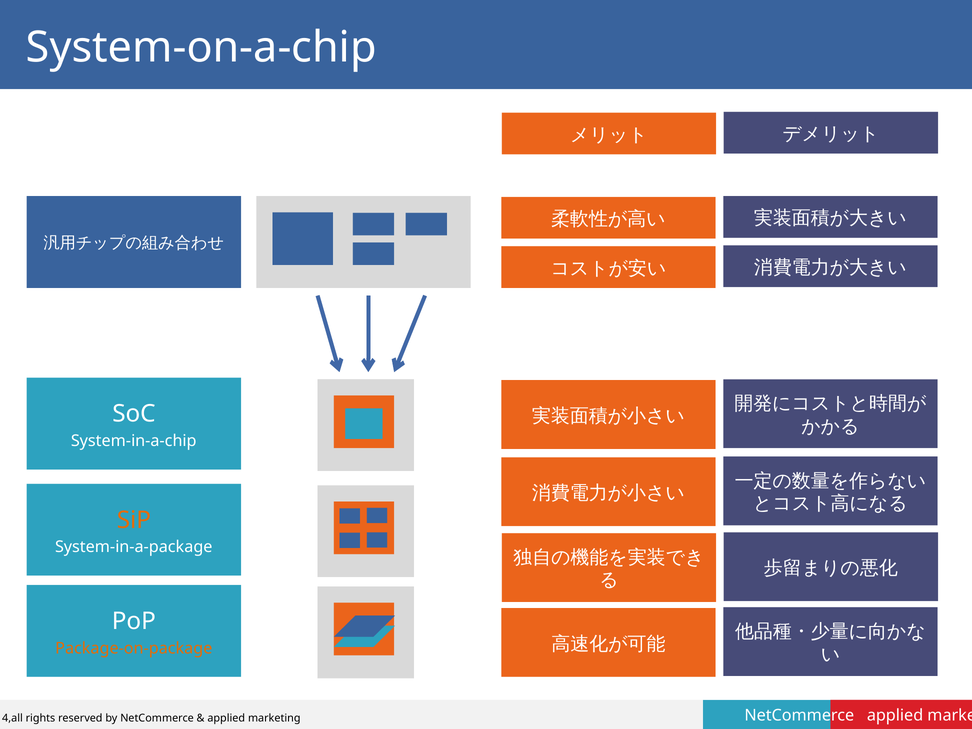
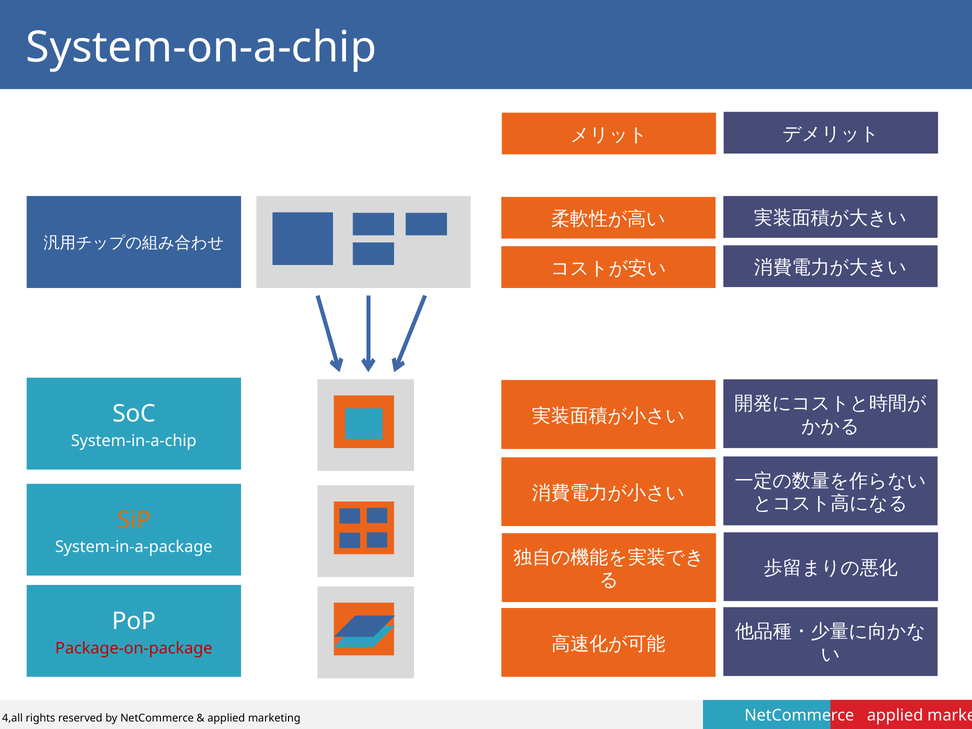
Package-on-package colour: orange -> red
